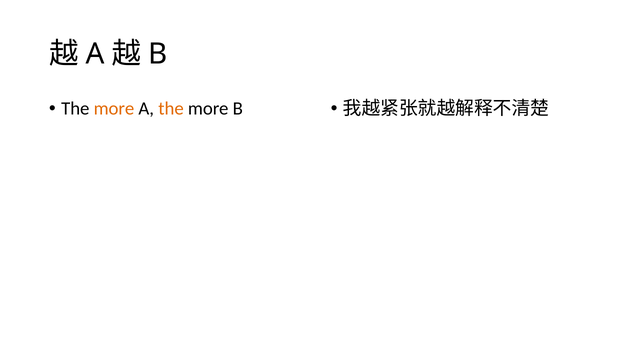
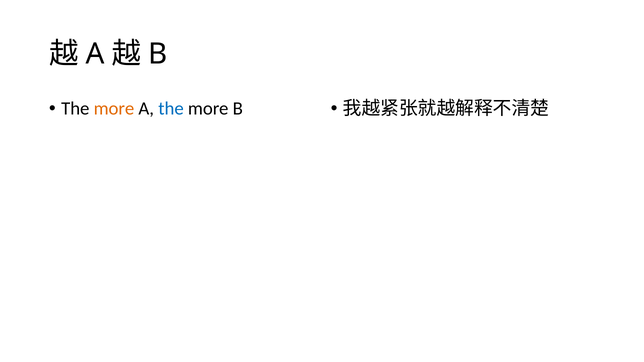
the at (171, 109) colour: orange -> blue
